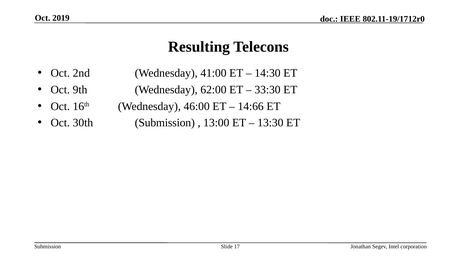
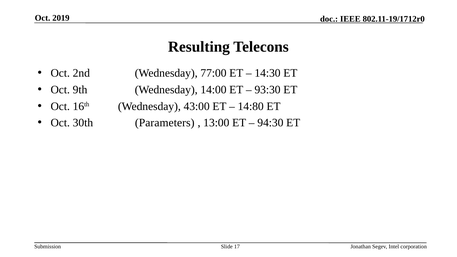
41:00: 41:00 -> 77:00
62:00: 62:00 -> 14:00
33:30: 33:30 -> 93:30
46:00: 46:00 -> 43:00
14:66: 14:66 -> 14:80
30th Submission: Submission -> Parameters
13:30: 13:30 -> 94:30
